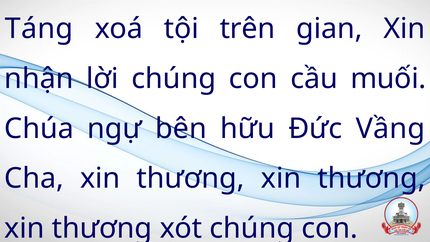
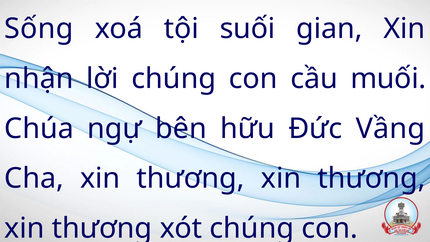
Táng: Táng -> Sống
trên: trên -> suối
